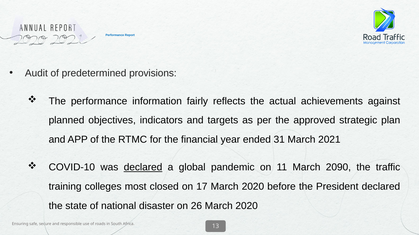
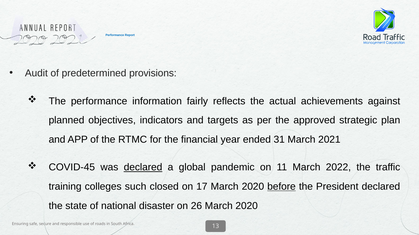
COVID-10: COVID-10 -> COVID-45
2090: 2090 -> 2022
most: most -> such
before underline: none -> present
